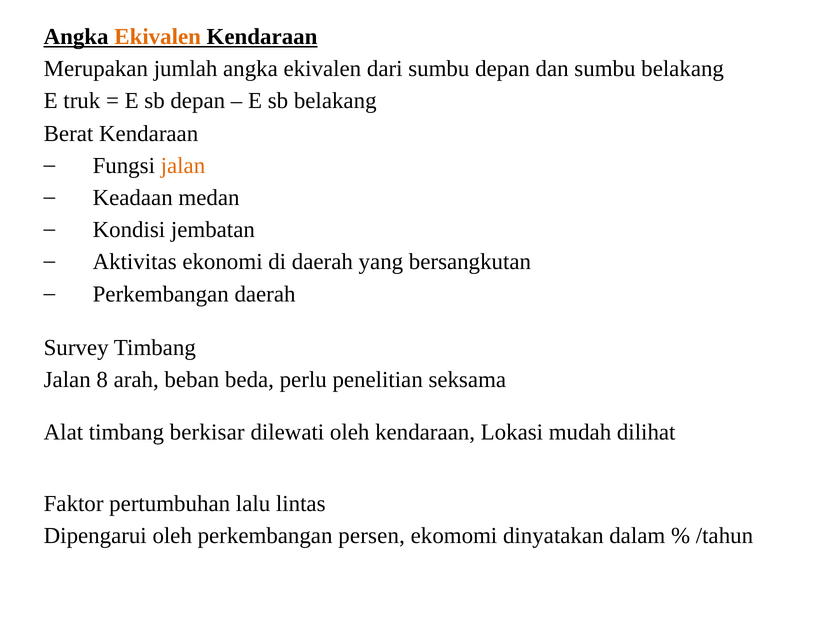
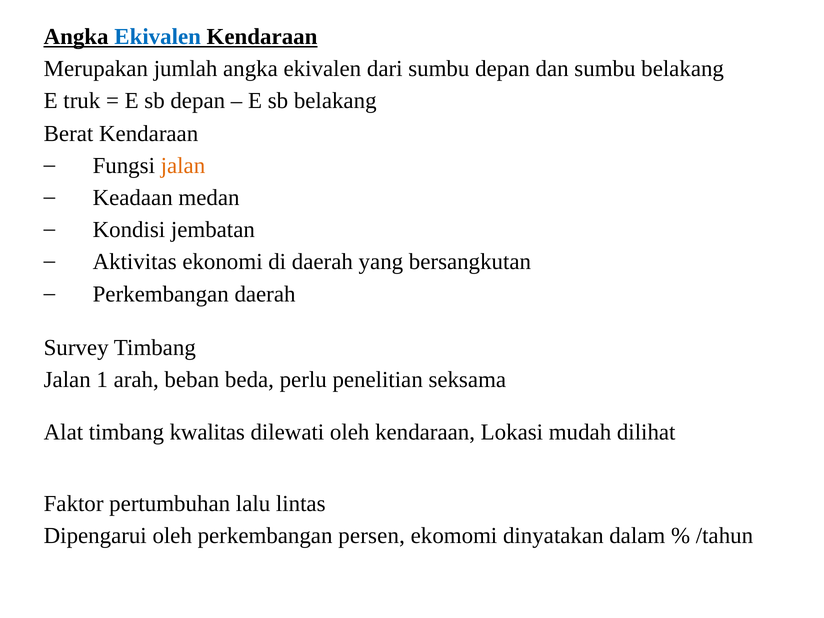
Ekivalen at (158, 37) colour: orange -> blue
8: 8 -> 1
berkisar: berkisar -> kwalitas
